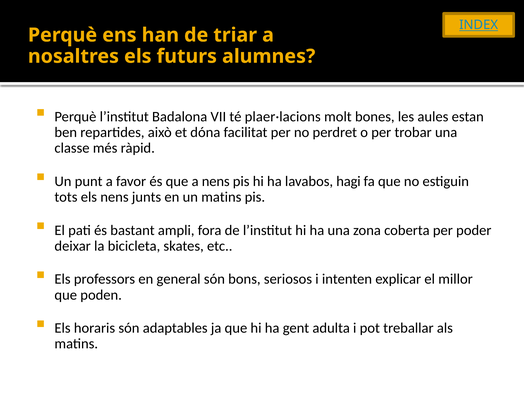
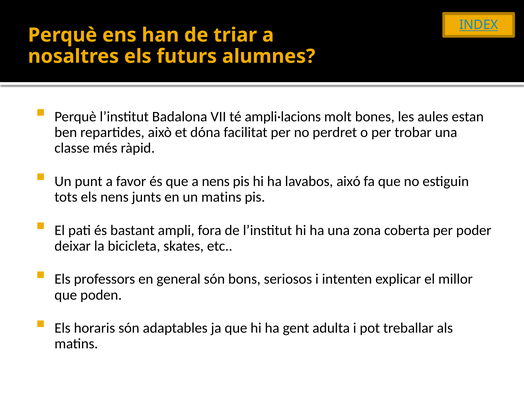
plaer·lacions: plaer·lacions -> ampli·lacions
hagi: hagi -> aixó
